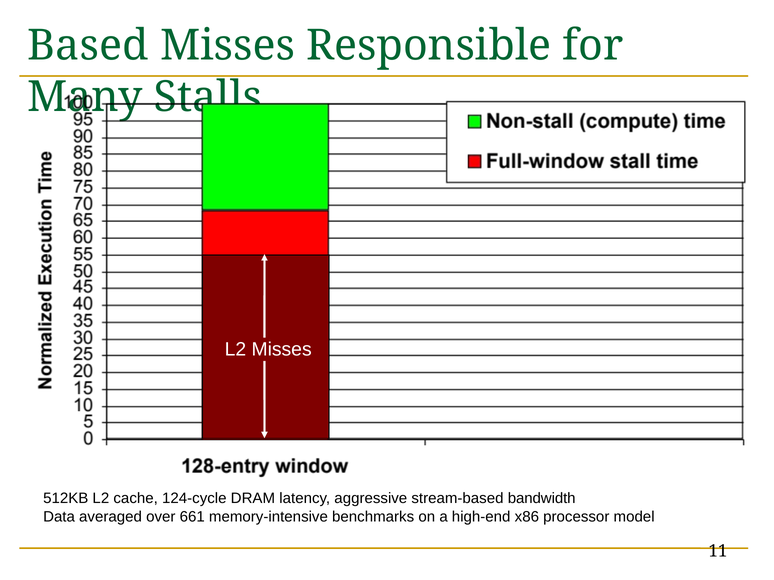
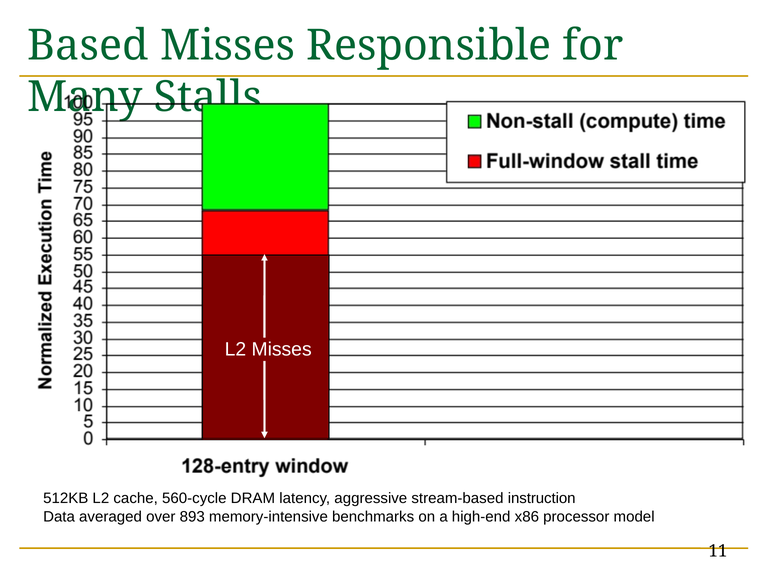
124-cycle: 124-cycle -> 560-cycle
bandwidth: bandwidth -> instruction
661: 661 -> 893
